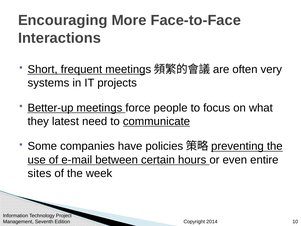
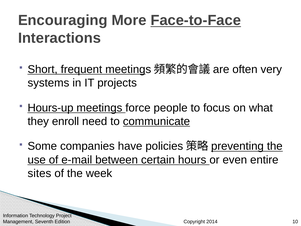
Face-to-Face underline: none -> present
Better-up: Better-up -> Hours-up
latest: latest -> enroll
